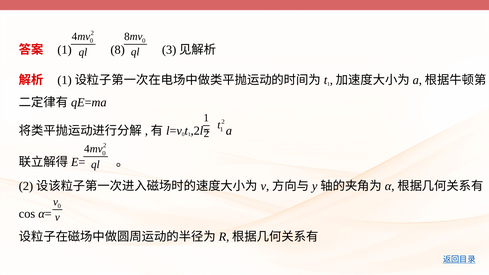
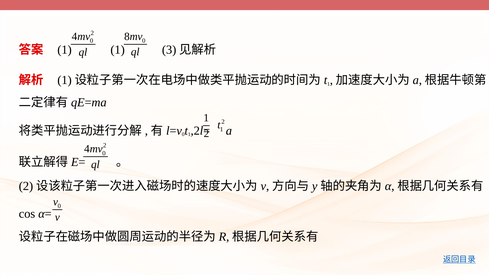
1 8: 8 -> 1
